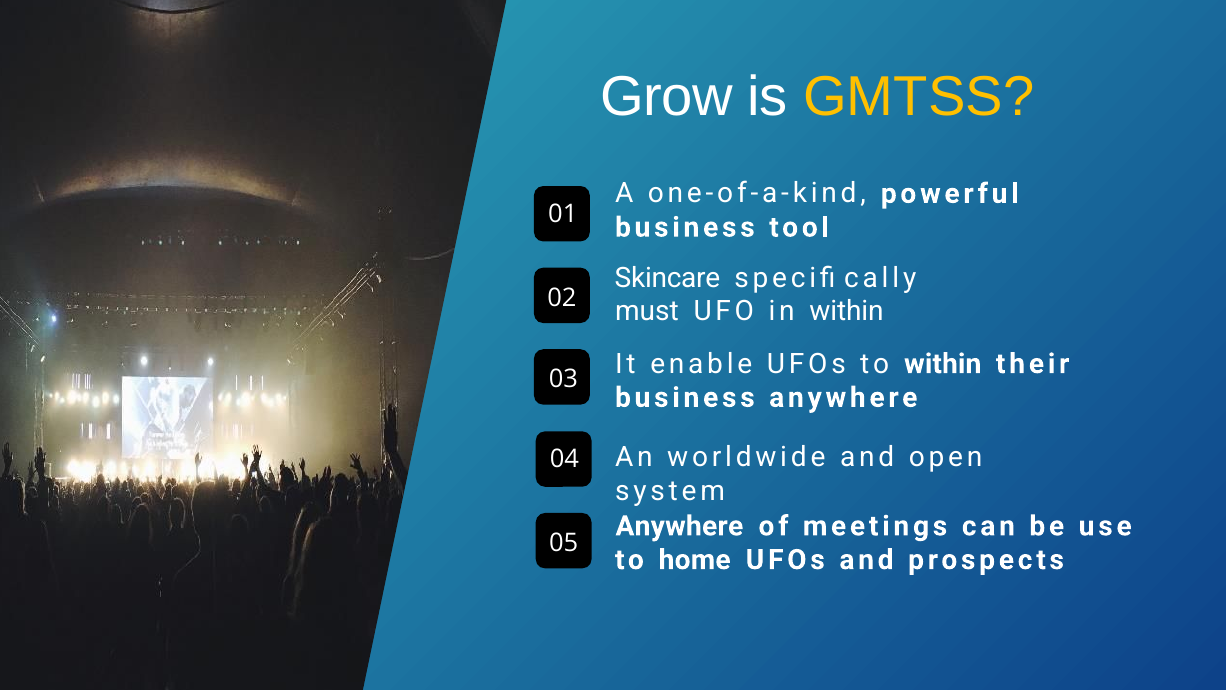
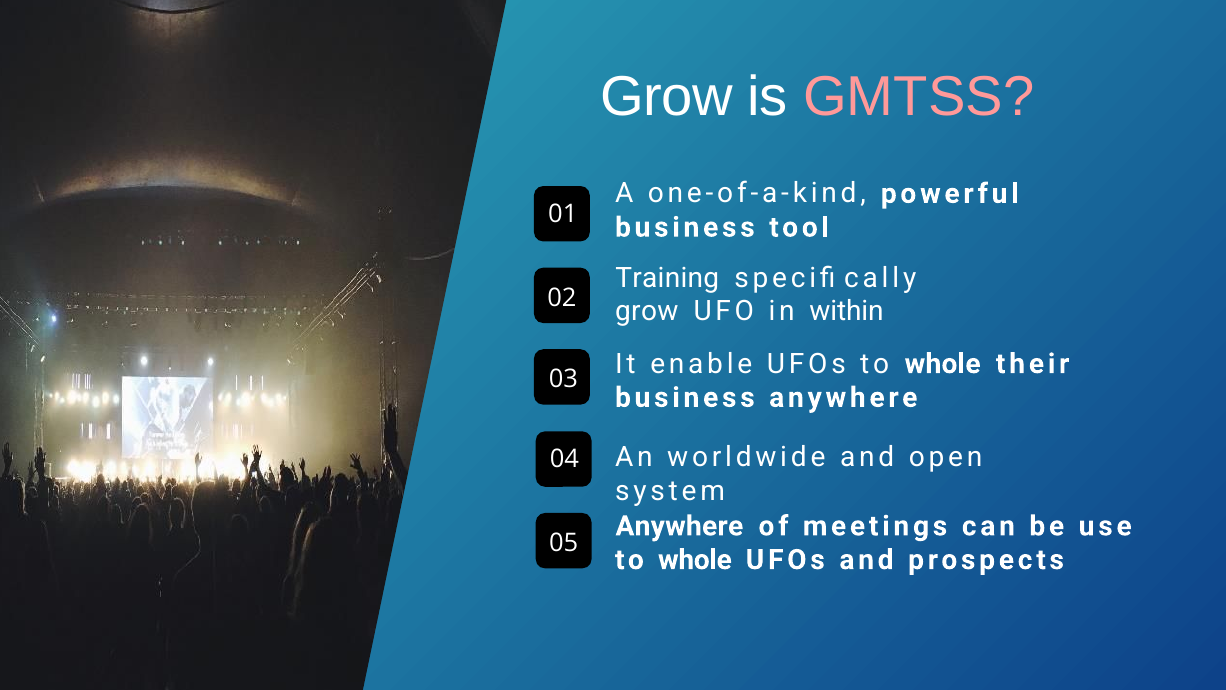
GMTSS colour: yellow -> pink
Skincare: Skincare -> Training
must at (647, 311): must -> grow
UFOs to within: within -> whole
home at (695, 560): home -> whole
